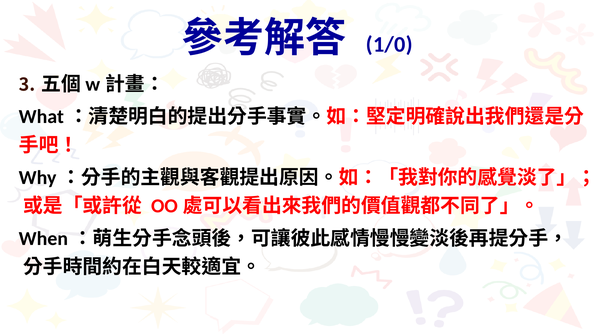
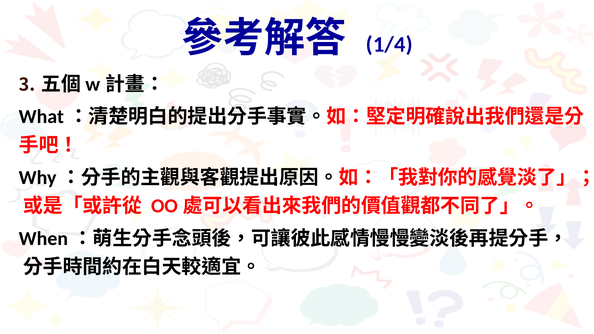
1/0: 1/0 -> 1/4
